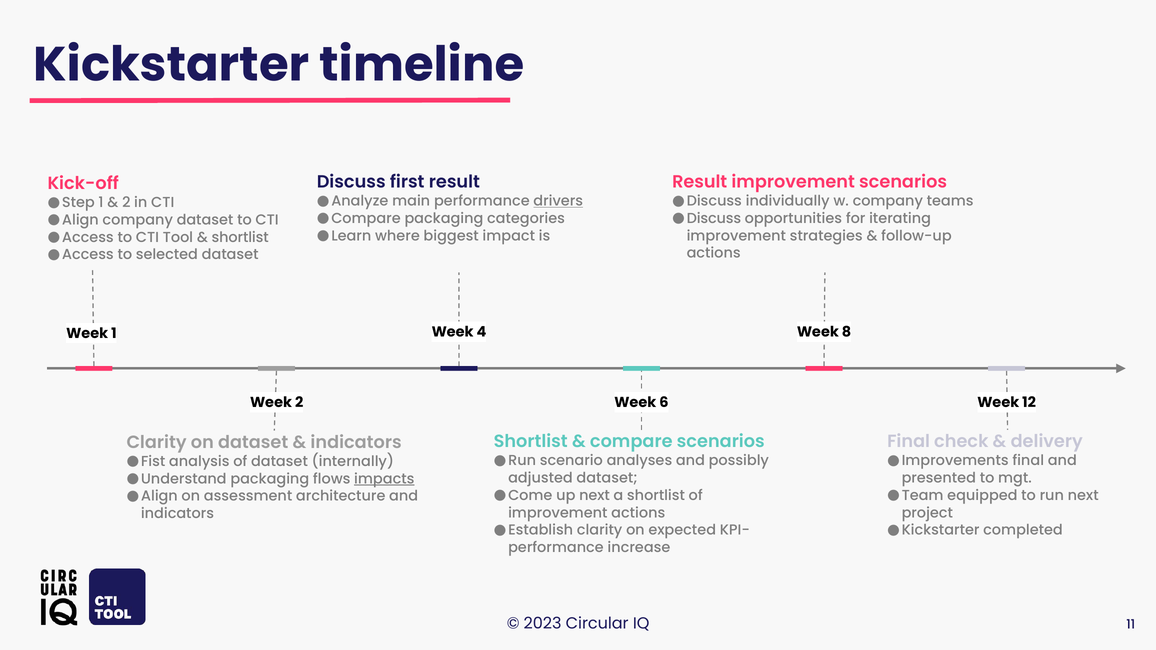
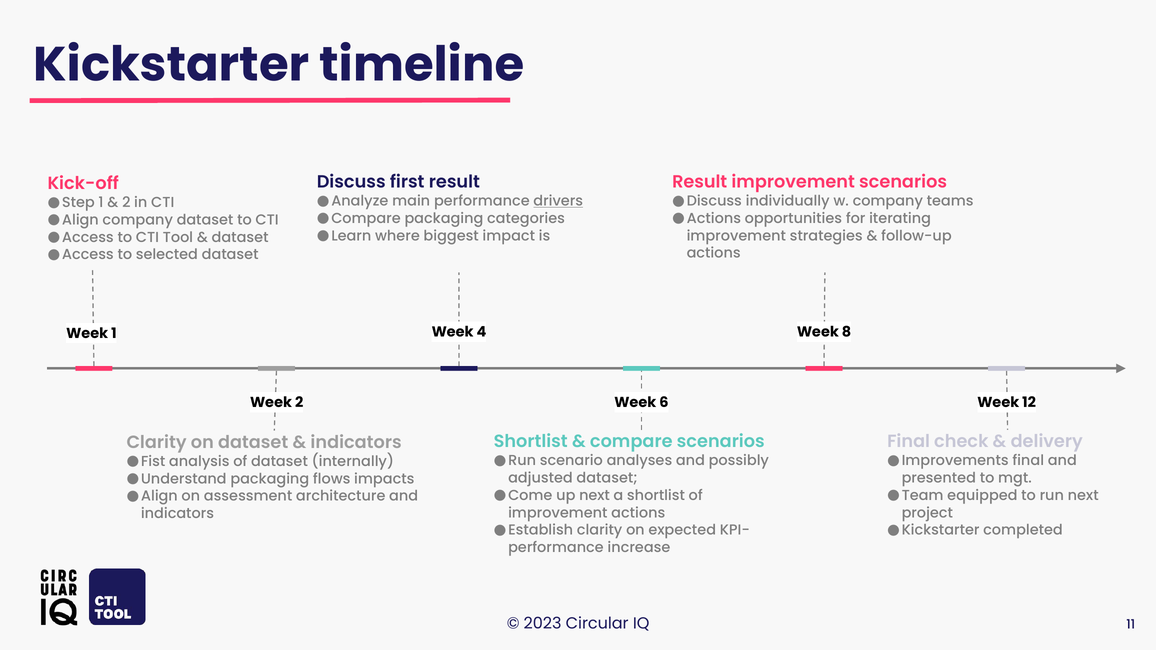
Discuss at (714, 219): Discuss -> Actions
shortlist at (240, 237): shortlist -> dataset
impacts underline: present -> none
